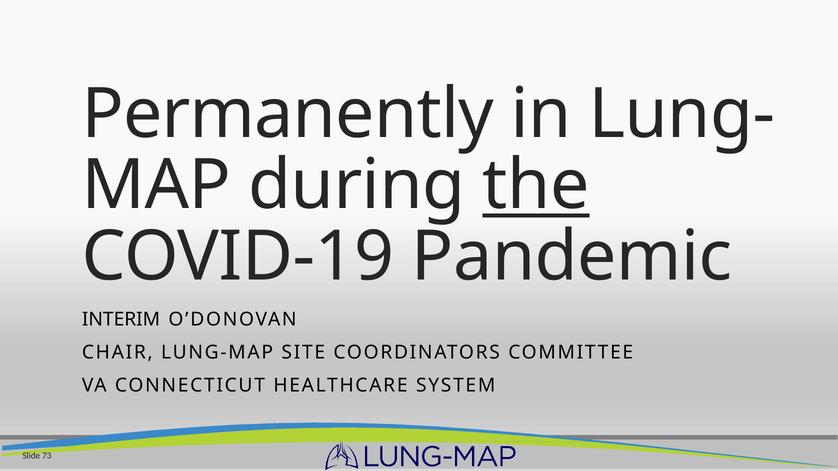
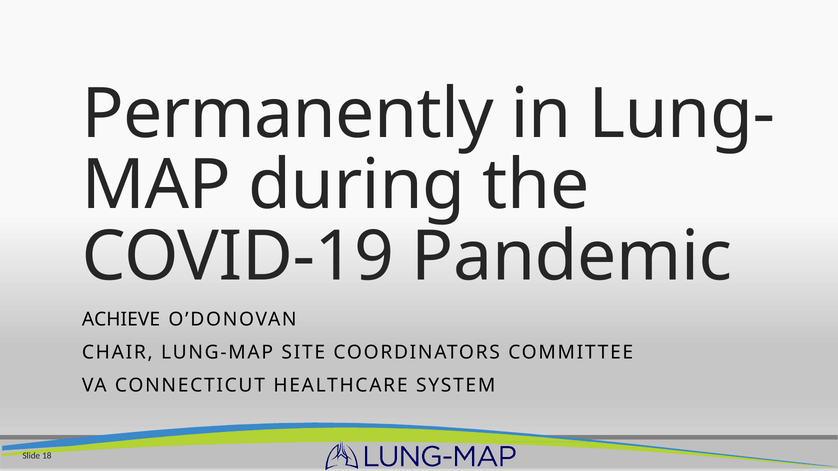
the underline: present -> none
INTERIM: INTERIM -> ACHIEVE
73: 73 -> 18
